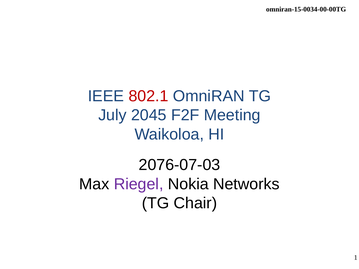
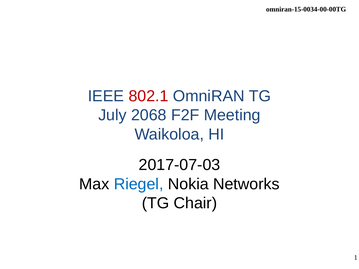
2045: 2045 -> 2068
2076-07-03: 2076-07-03 -> 2017-07-03
Riegel colour: purple -> blue
